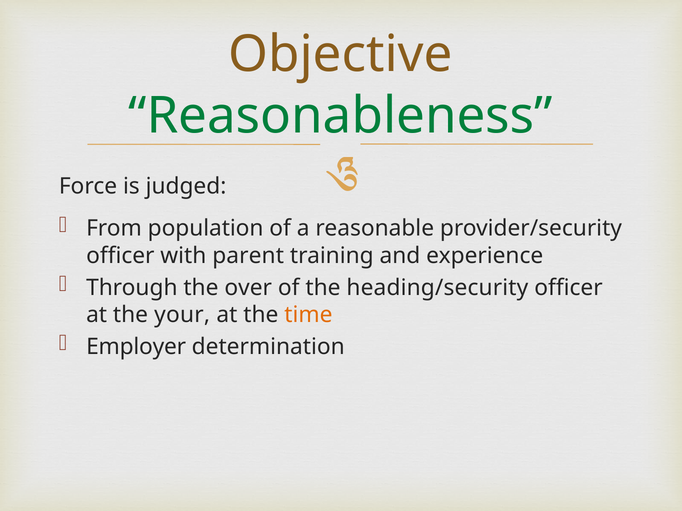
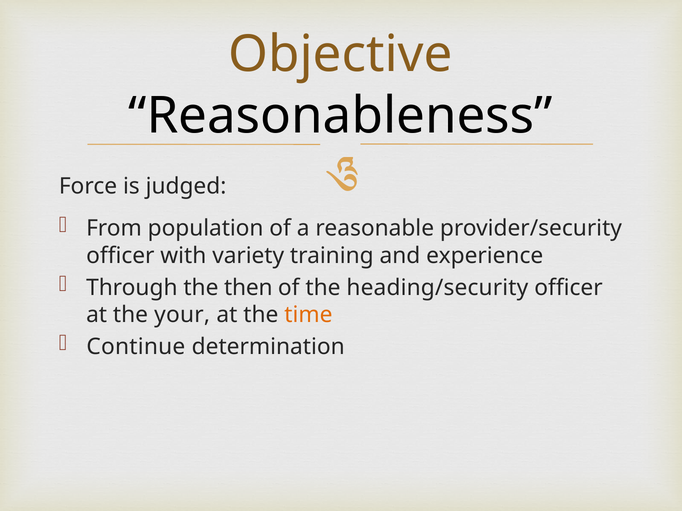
Reasonableness colour: green -> black
parent: parent -> variety
over: over -> then
Employer: Employer -> Continue
